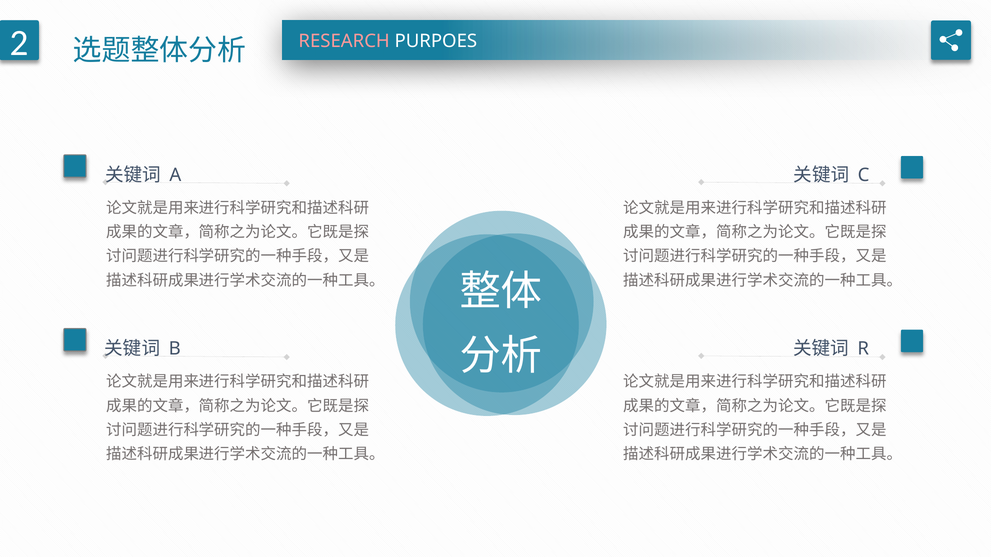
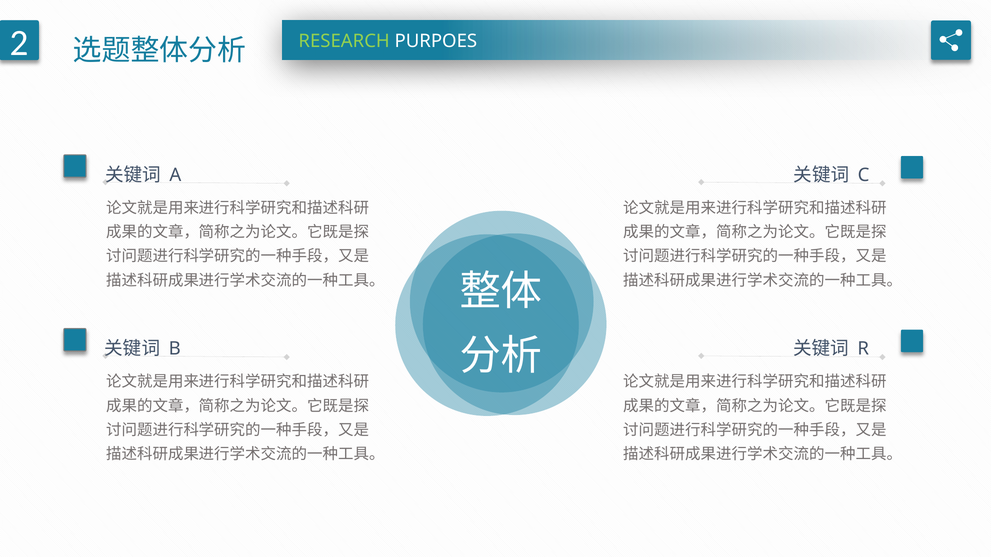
RESEARCH colour: pink -> light green
